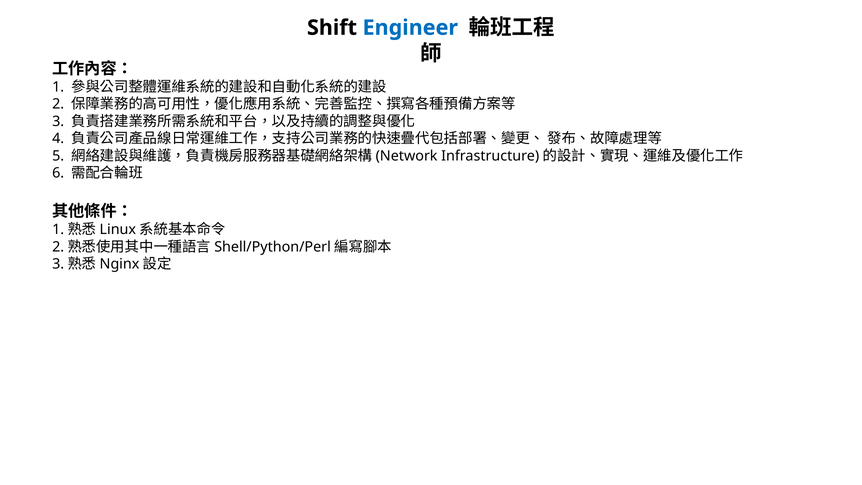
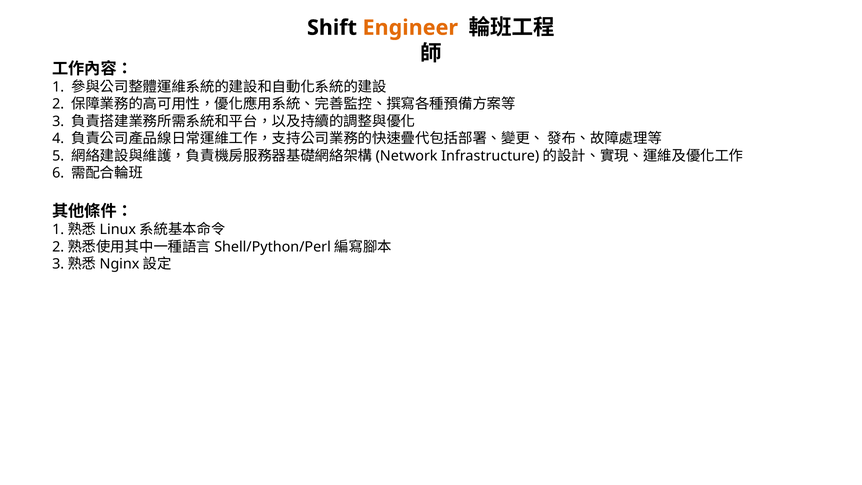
Engineer colour: blue -> orange
